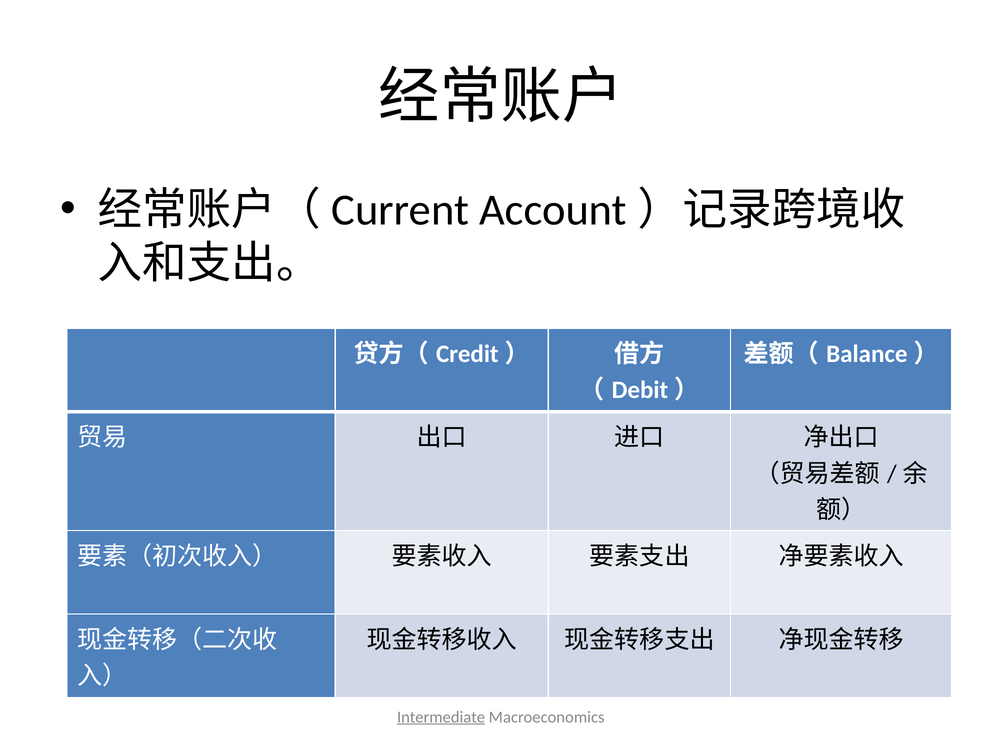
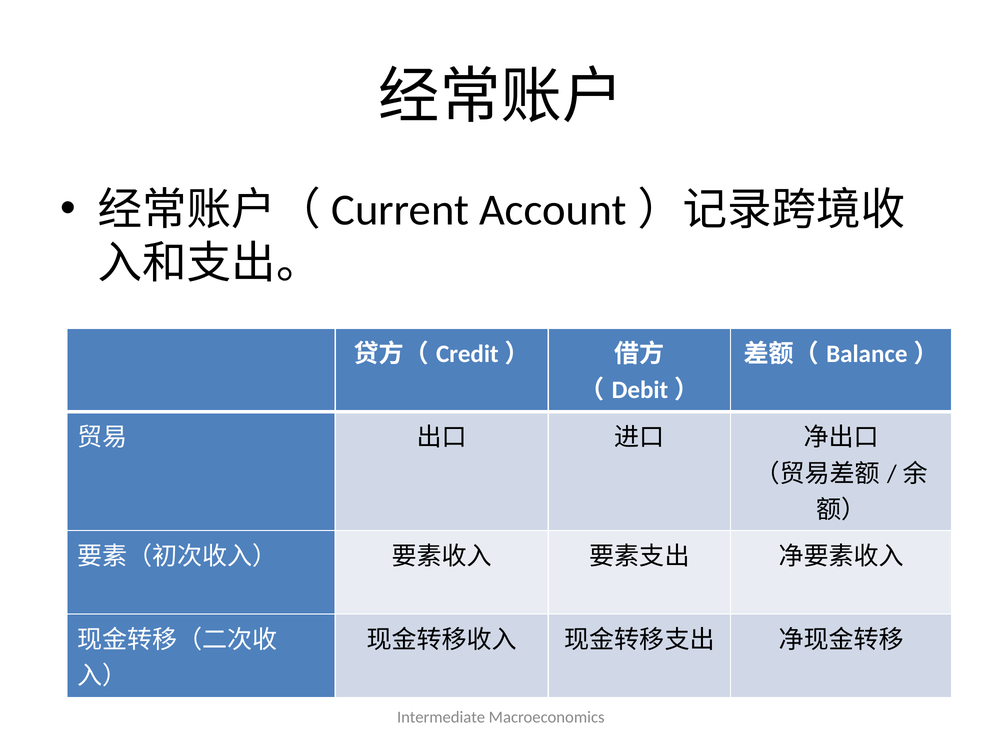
Intermediate underline: present -> none
